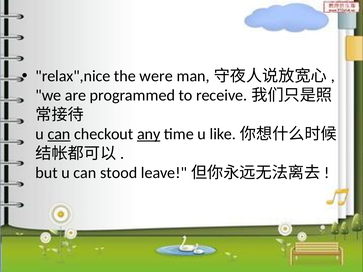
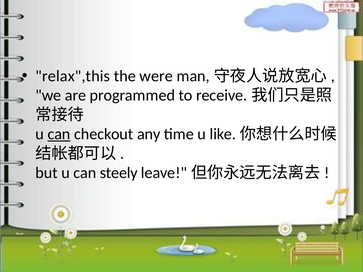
relax",nice: relax",nice -> relax",this
any underline: present -> none
stood: stood -> steely
